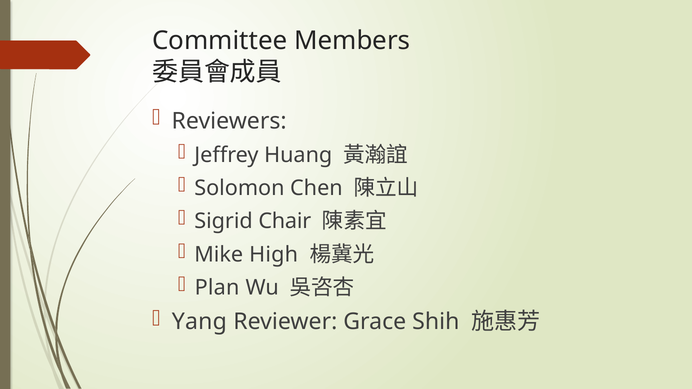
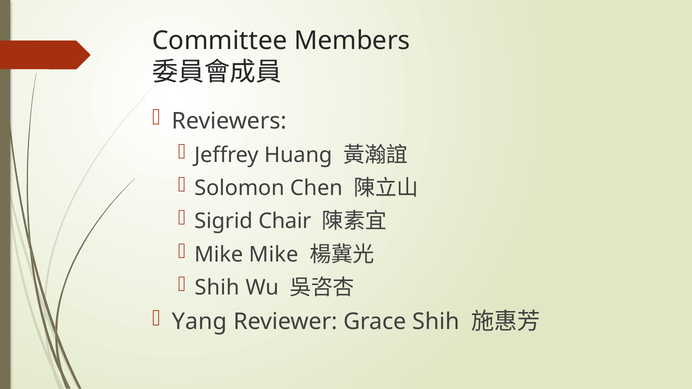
Mike High: High -> Mike
Plan at (217, 288): Plan -> Shih
